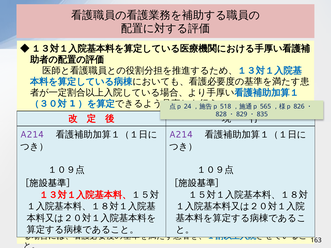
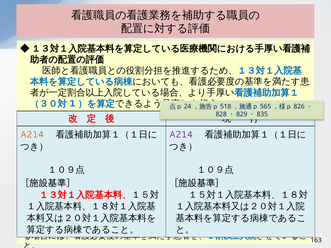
A214 at (32, 135) colour: purple -> orange
